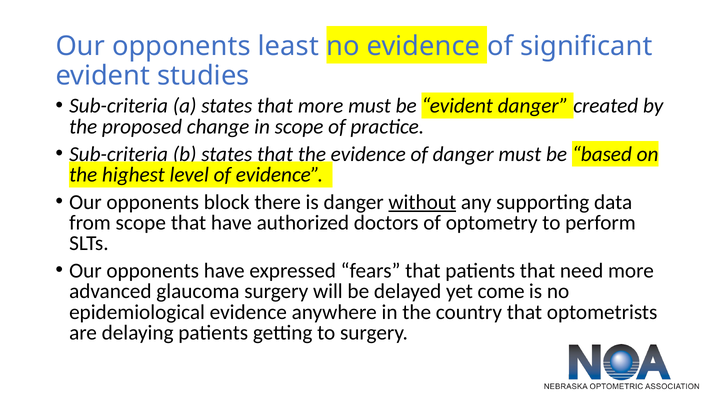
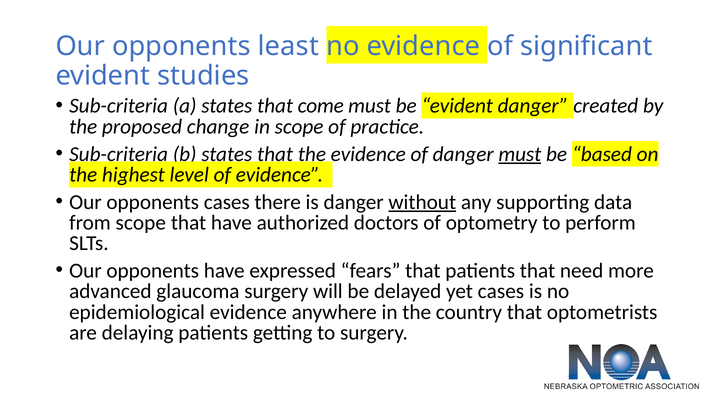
that more: more -> come
must at (520, 154) underline: none -> present
opponents block: block -> cases
yet come: come -> cases
